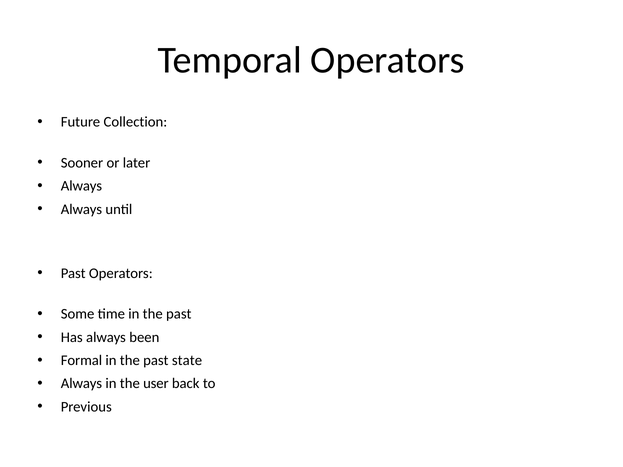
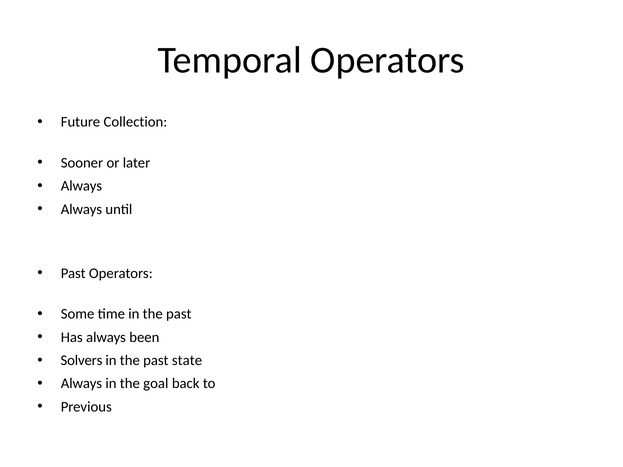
Formal: Formal -> Solvers
user: user -> goal
